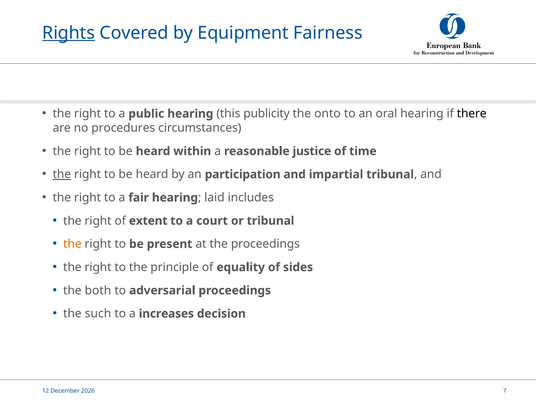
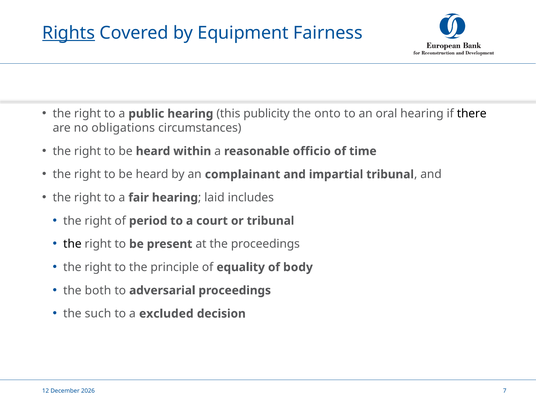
procedures: procedures -> obligations
justice: justice -> officio
the at (62, 174) underline: present -> none
participation: participation -> complainant
extent: extent -> period
the at (72, 244) colour: orange -> black
sides: sides -> body
increases: increases -> excluded
